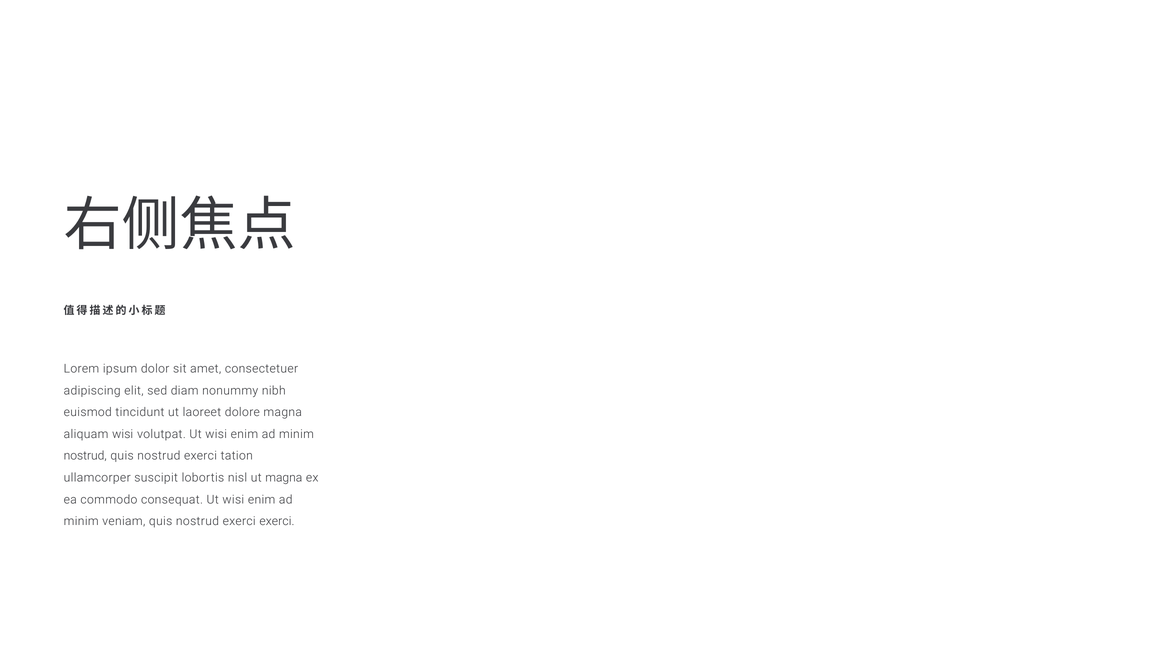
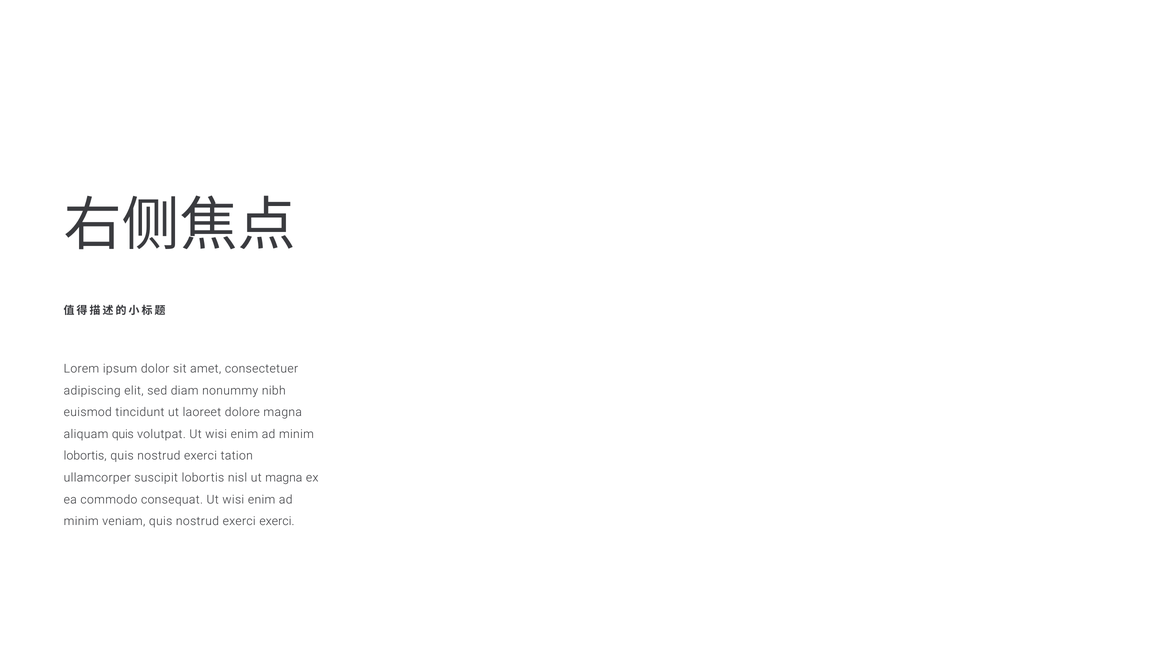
aliquam wisi: wisi -> quis
nostrud at (85, 456): nostrud -> lobortis
